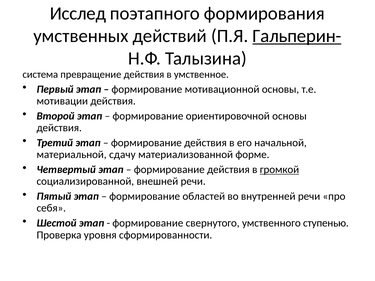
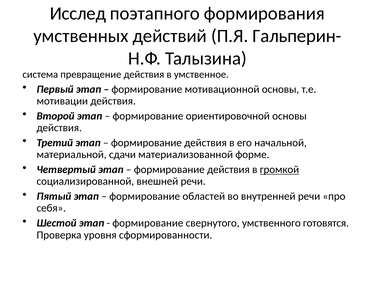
Гальперин- underline: present -> none
сдачу: сдачу -> сдачи
ступенью: ступенью -> готовятся
